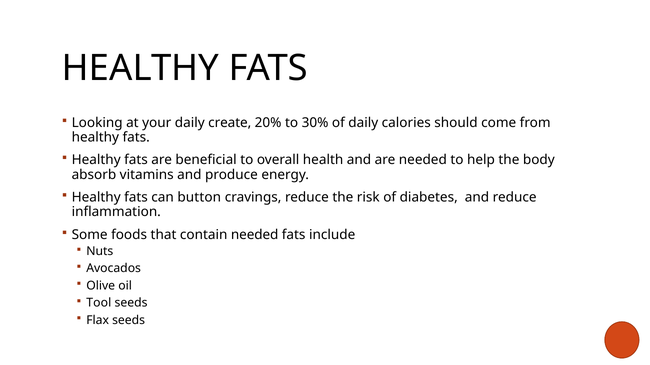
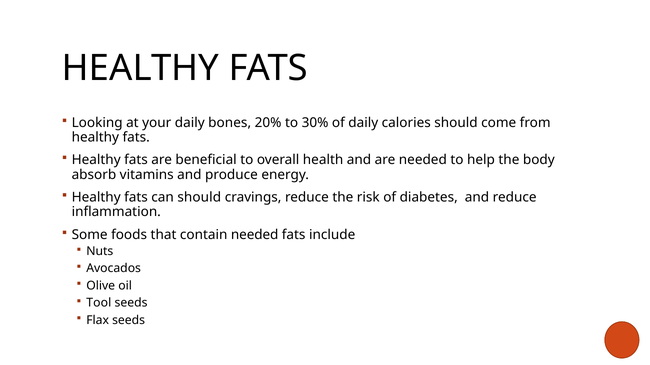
create: create -> bones
can button: button -> should
